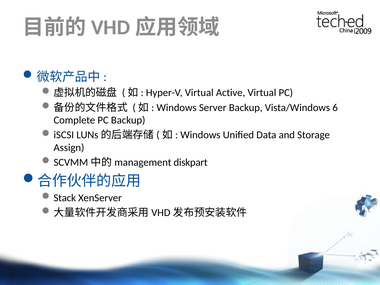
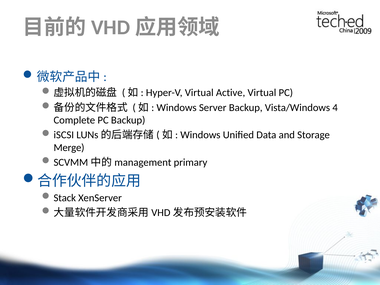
6: 6 -> 4
Assign: Assign -> Merge
diskpart: diskpart -> primary
